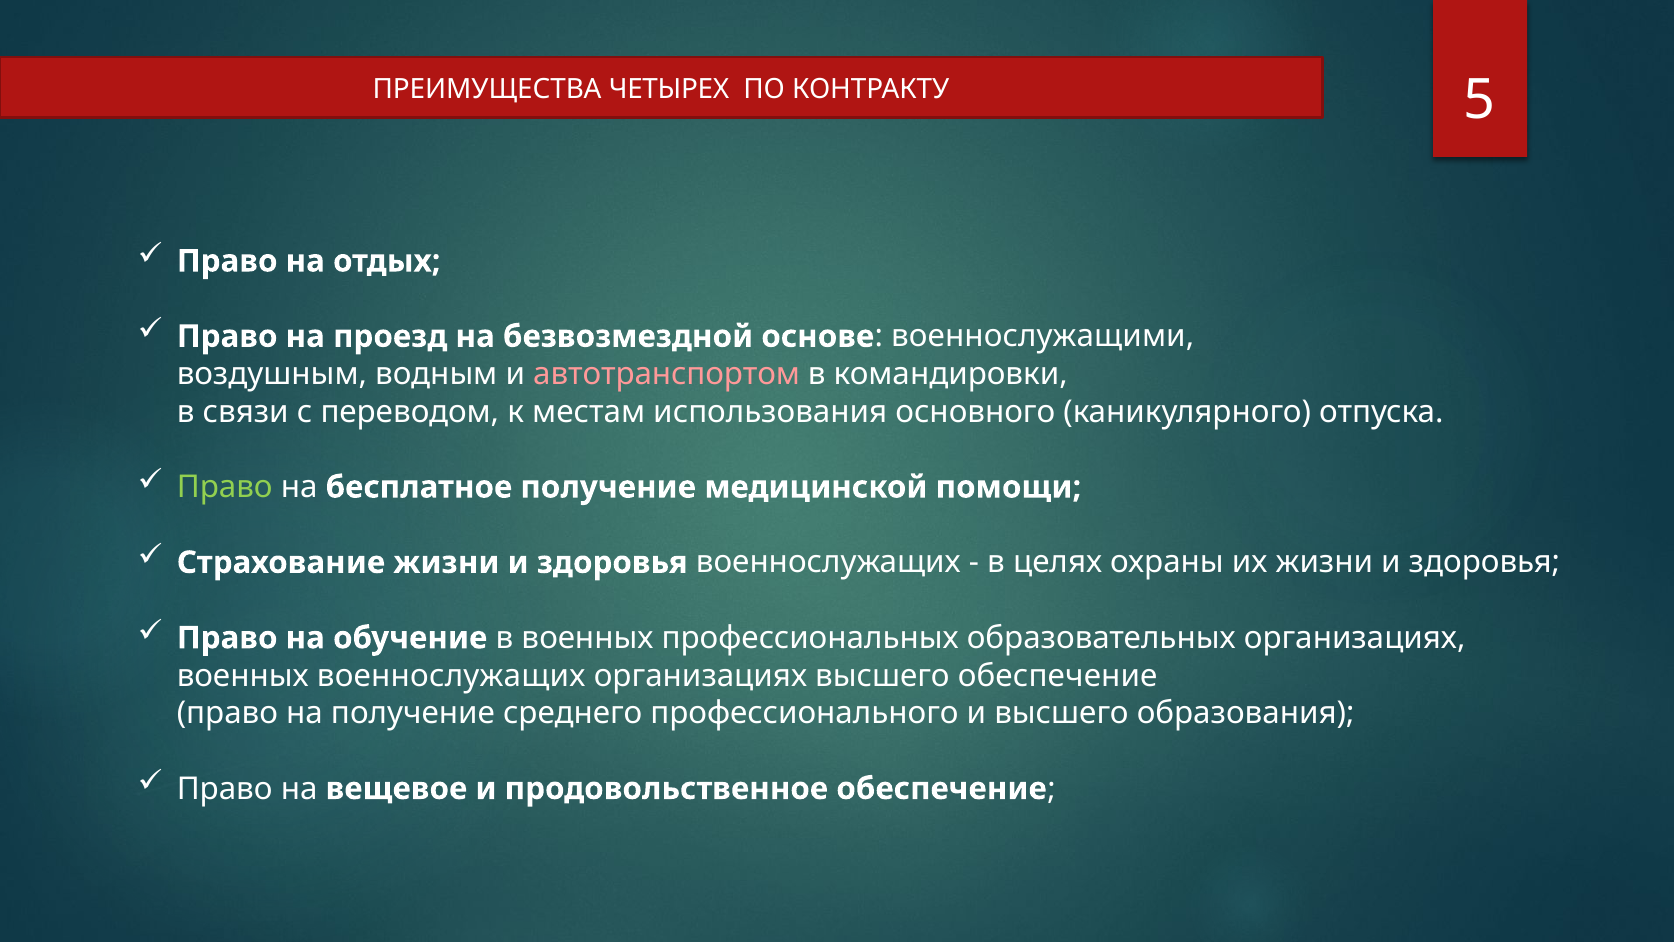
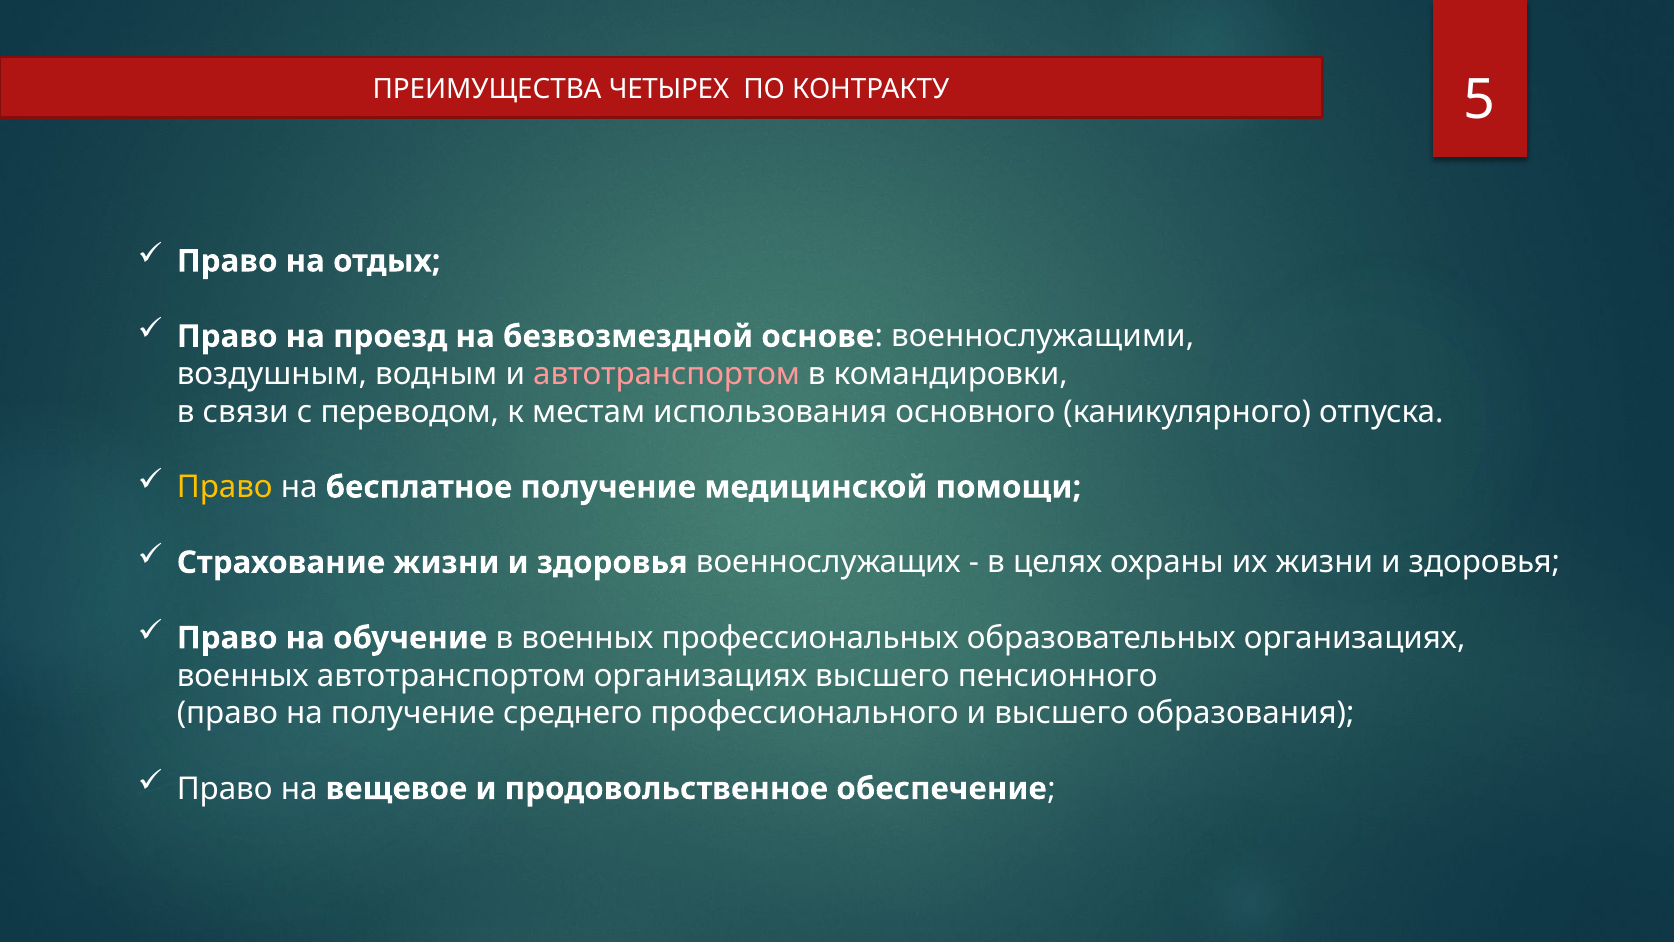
Право at (225, 487) colour: light green -> yellow
военных военнослужащих: военнослужащих -> автотранспортом
высшего обеспечение: обеспечение -> пенсионного
